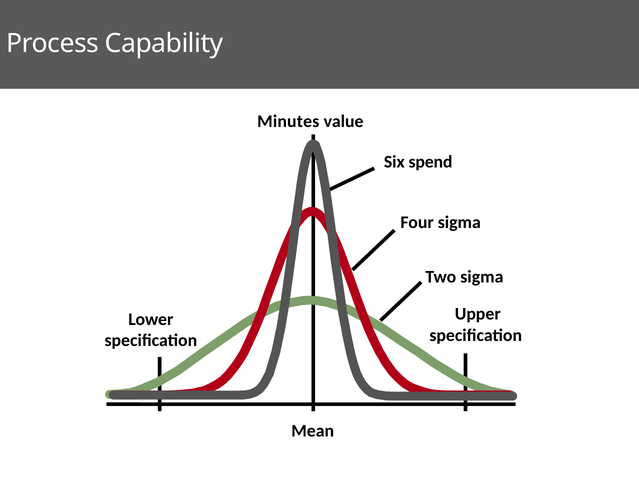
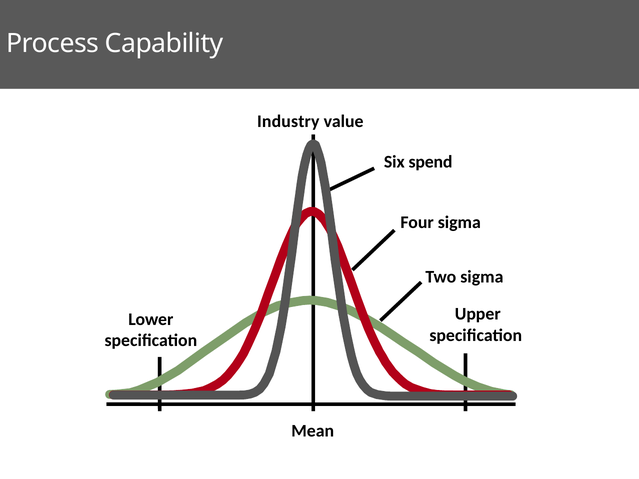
Minutes: Minutes -> Industry
